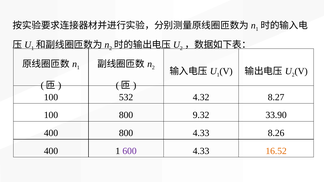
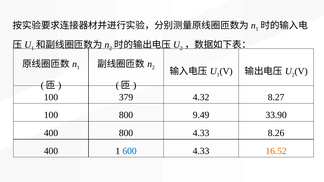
532: 532 -> 379
9.32: 9.32 -> 9.49
600 colour: purple -> blue
